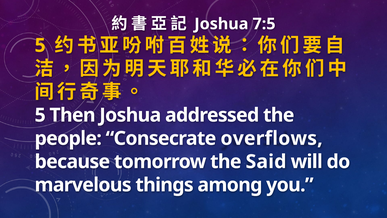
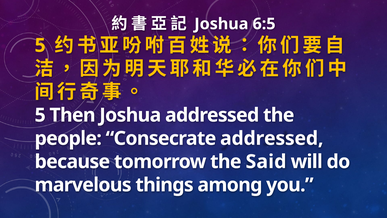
7:5: 7:5 -> 6:5
Consecrate overflows: overflows -> addressed
